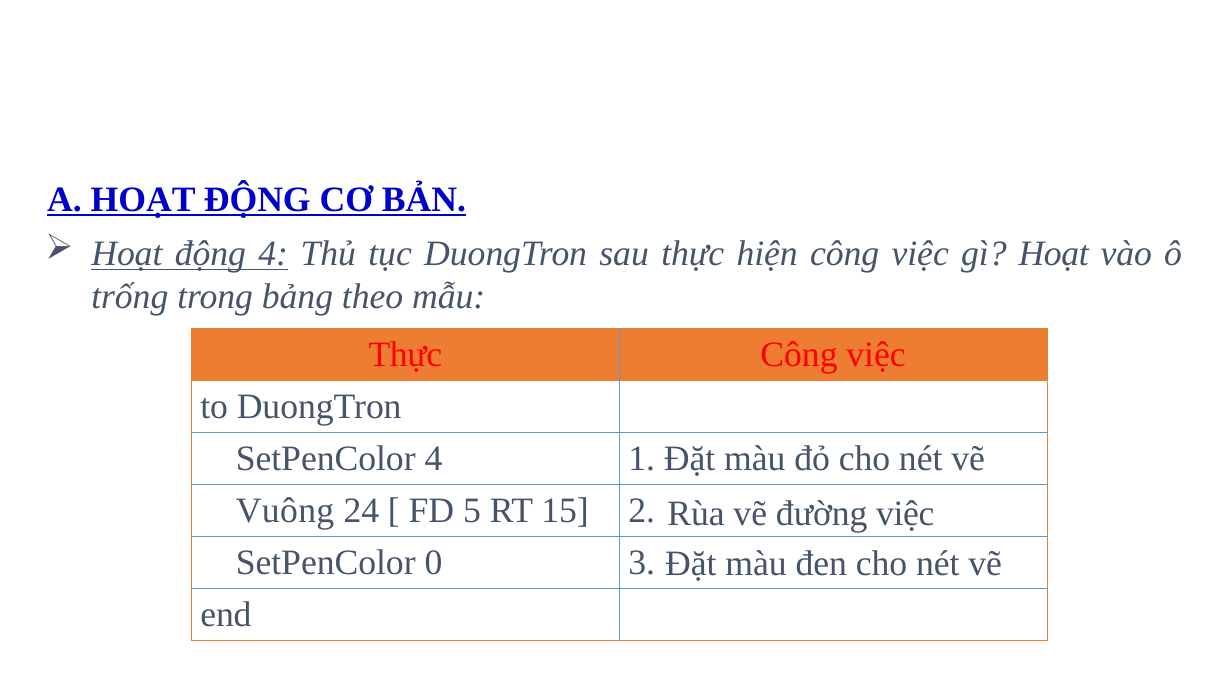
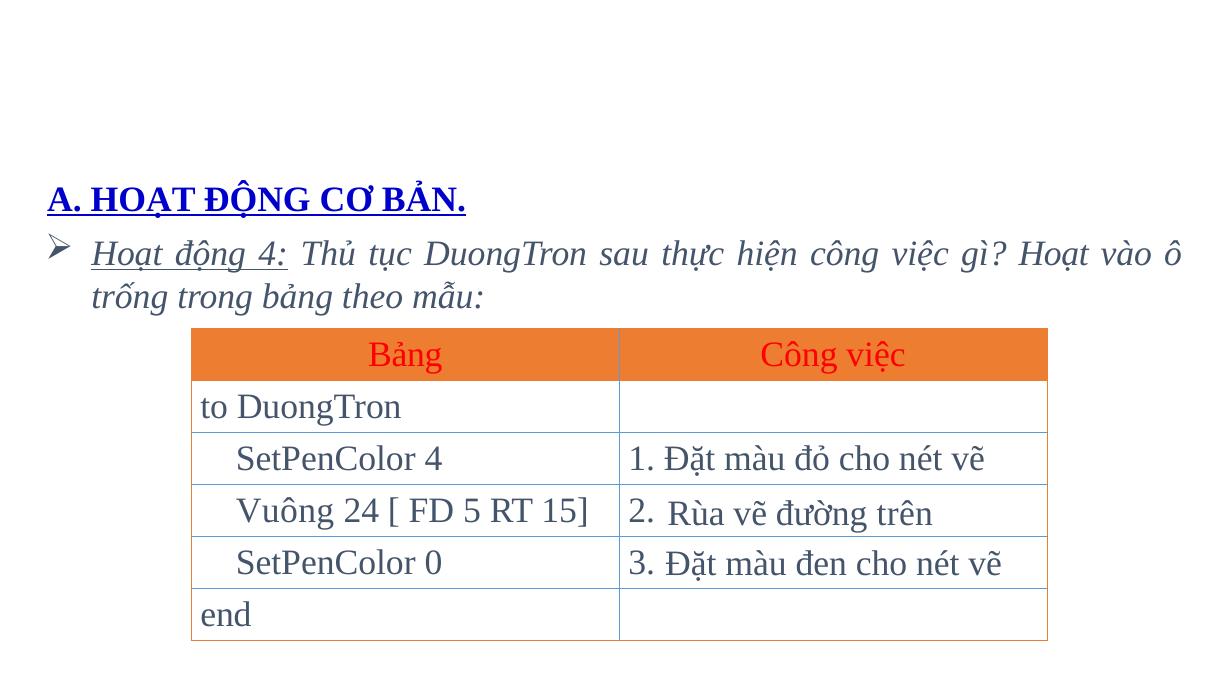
Thực at (405, 355): Thực -> Bảng
đường việc: việc -> trên
